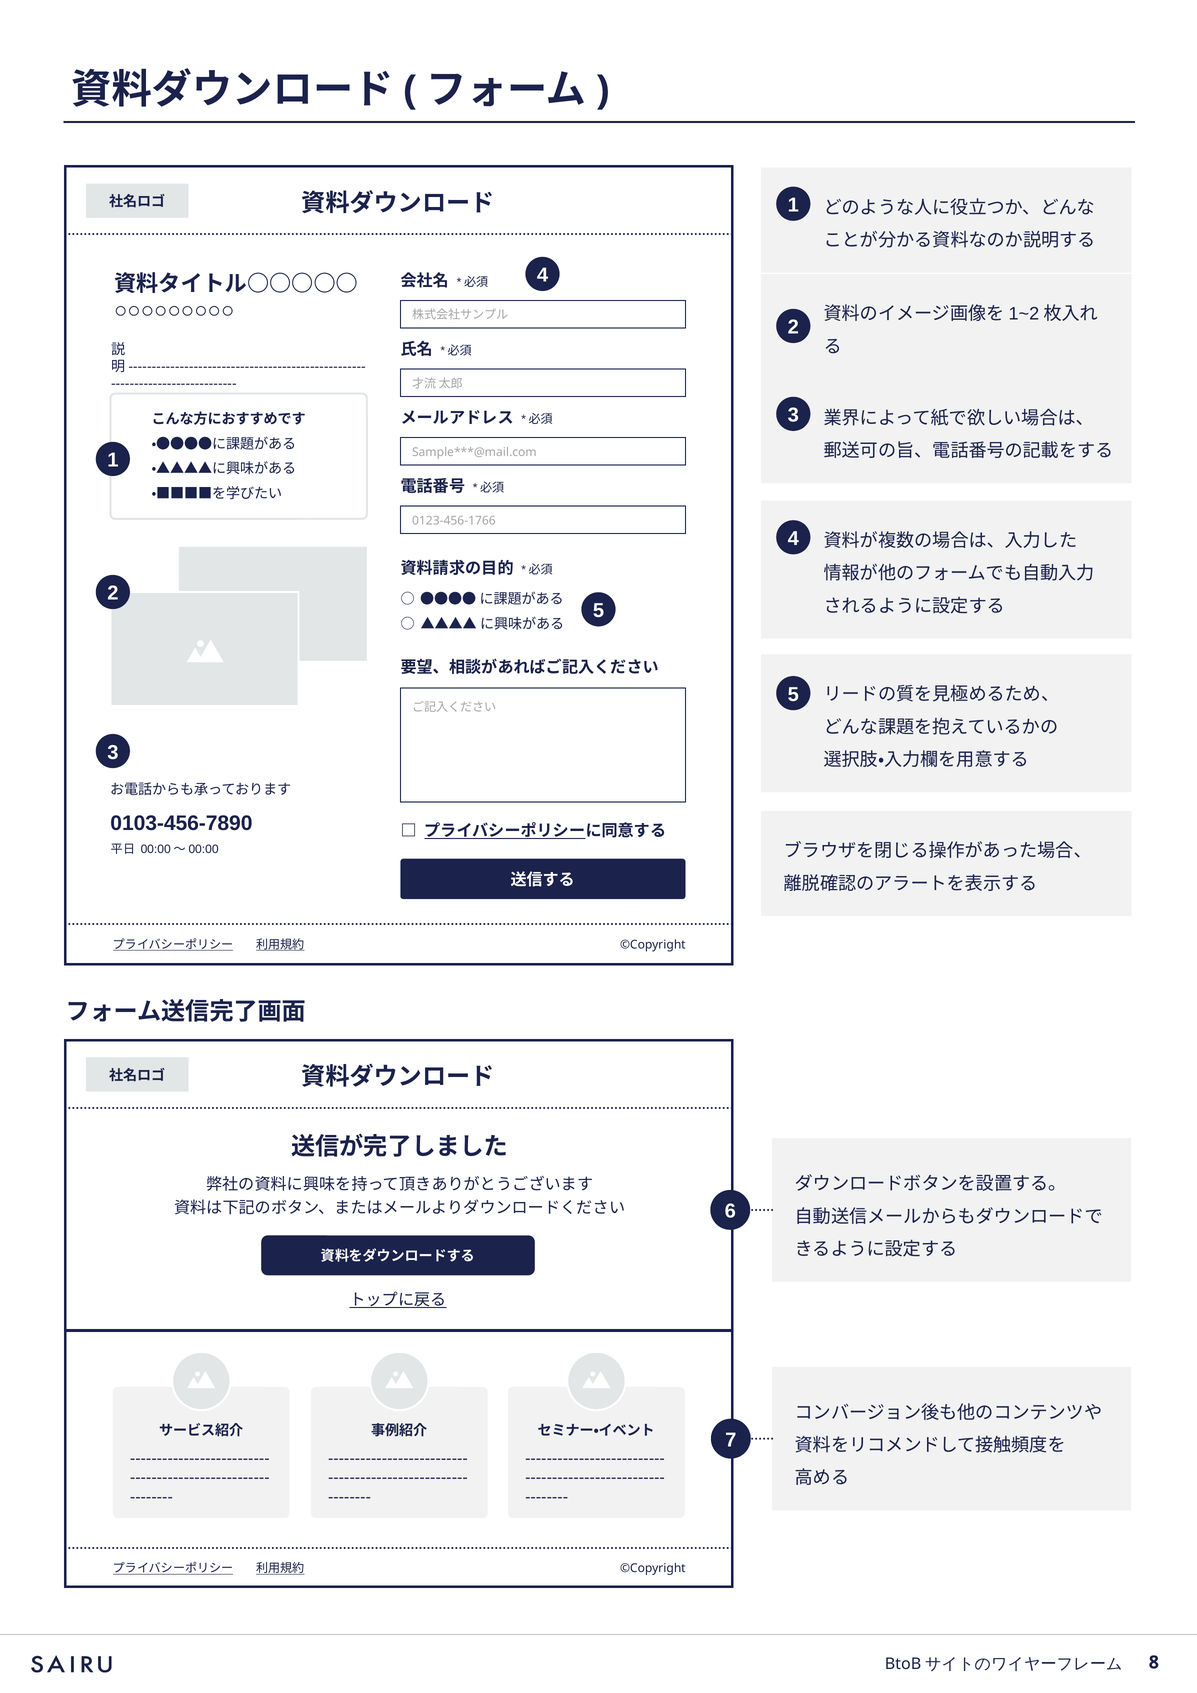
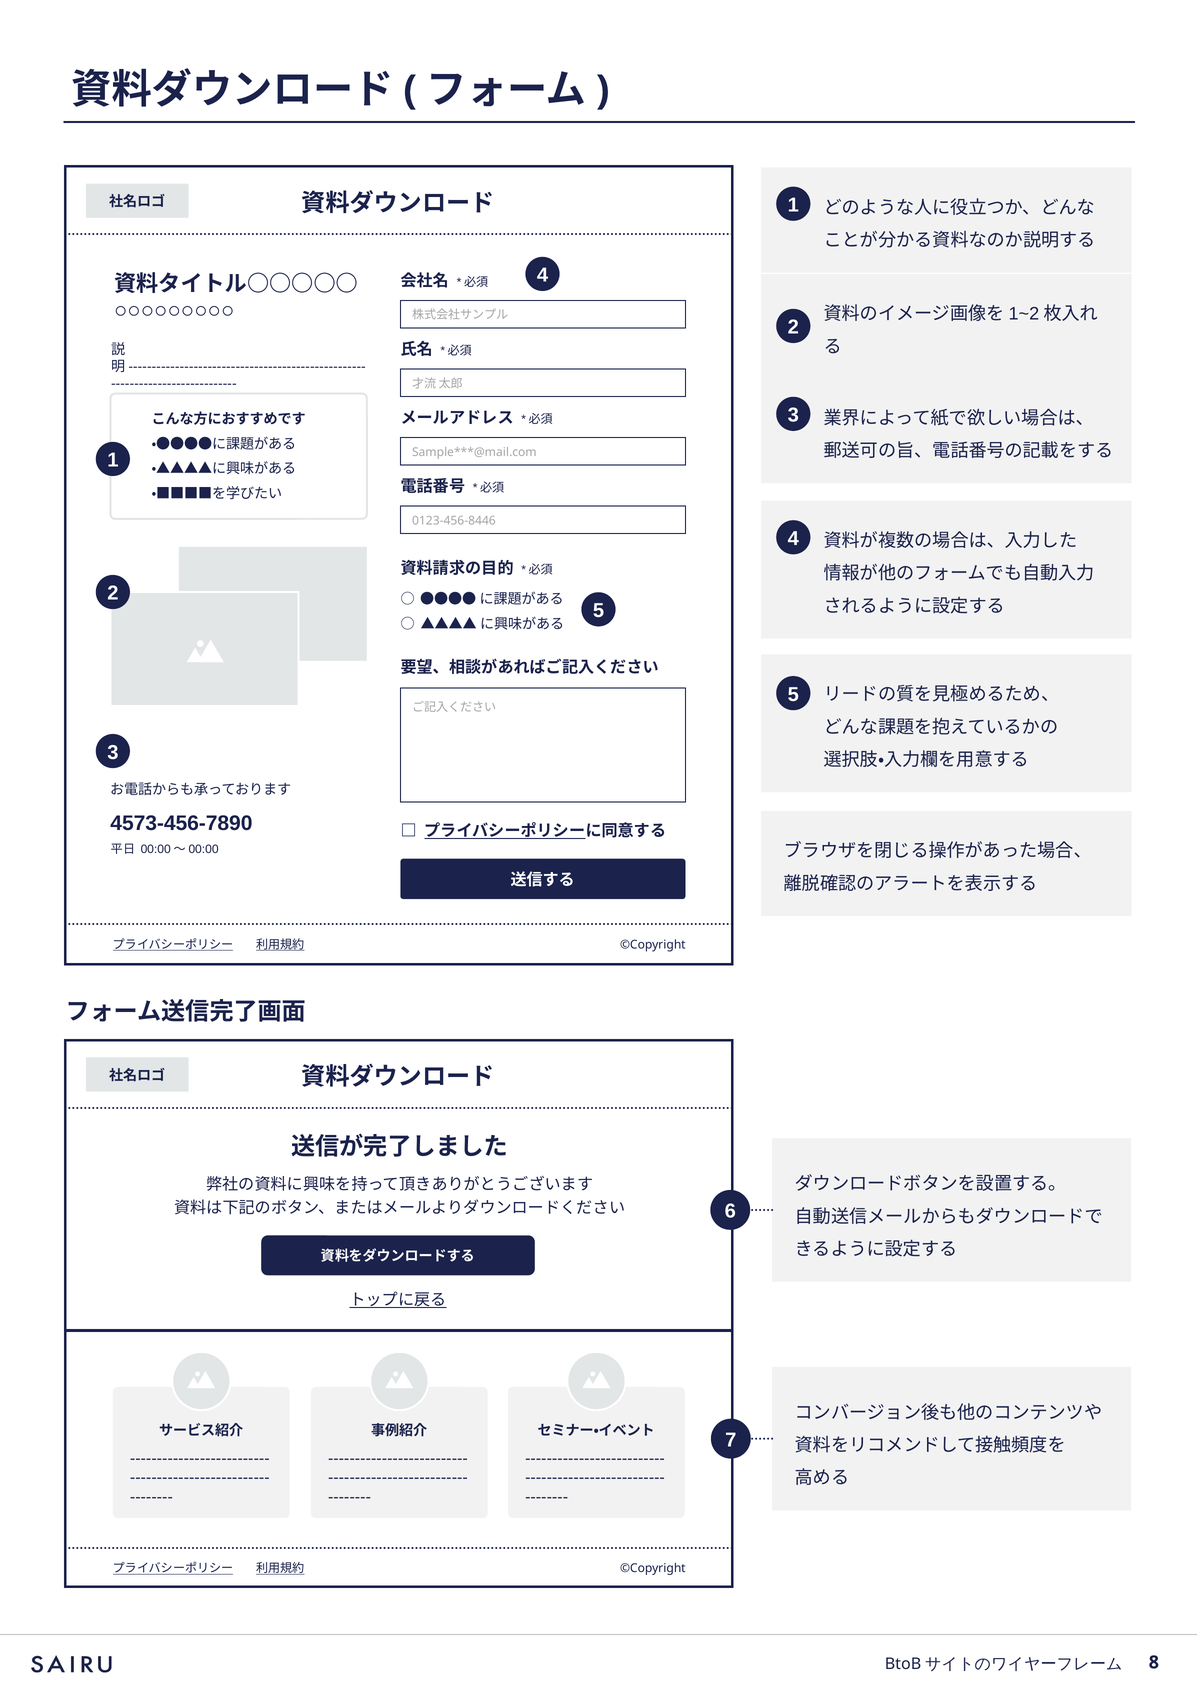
0123-456-1766: 0123-456-1766 -> 0123-456-8446
0103-456-7890: 0103-456-7890 -> 4573-456-7890
